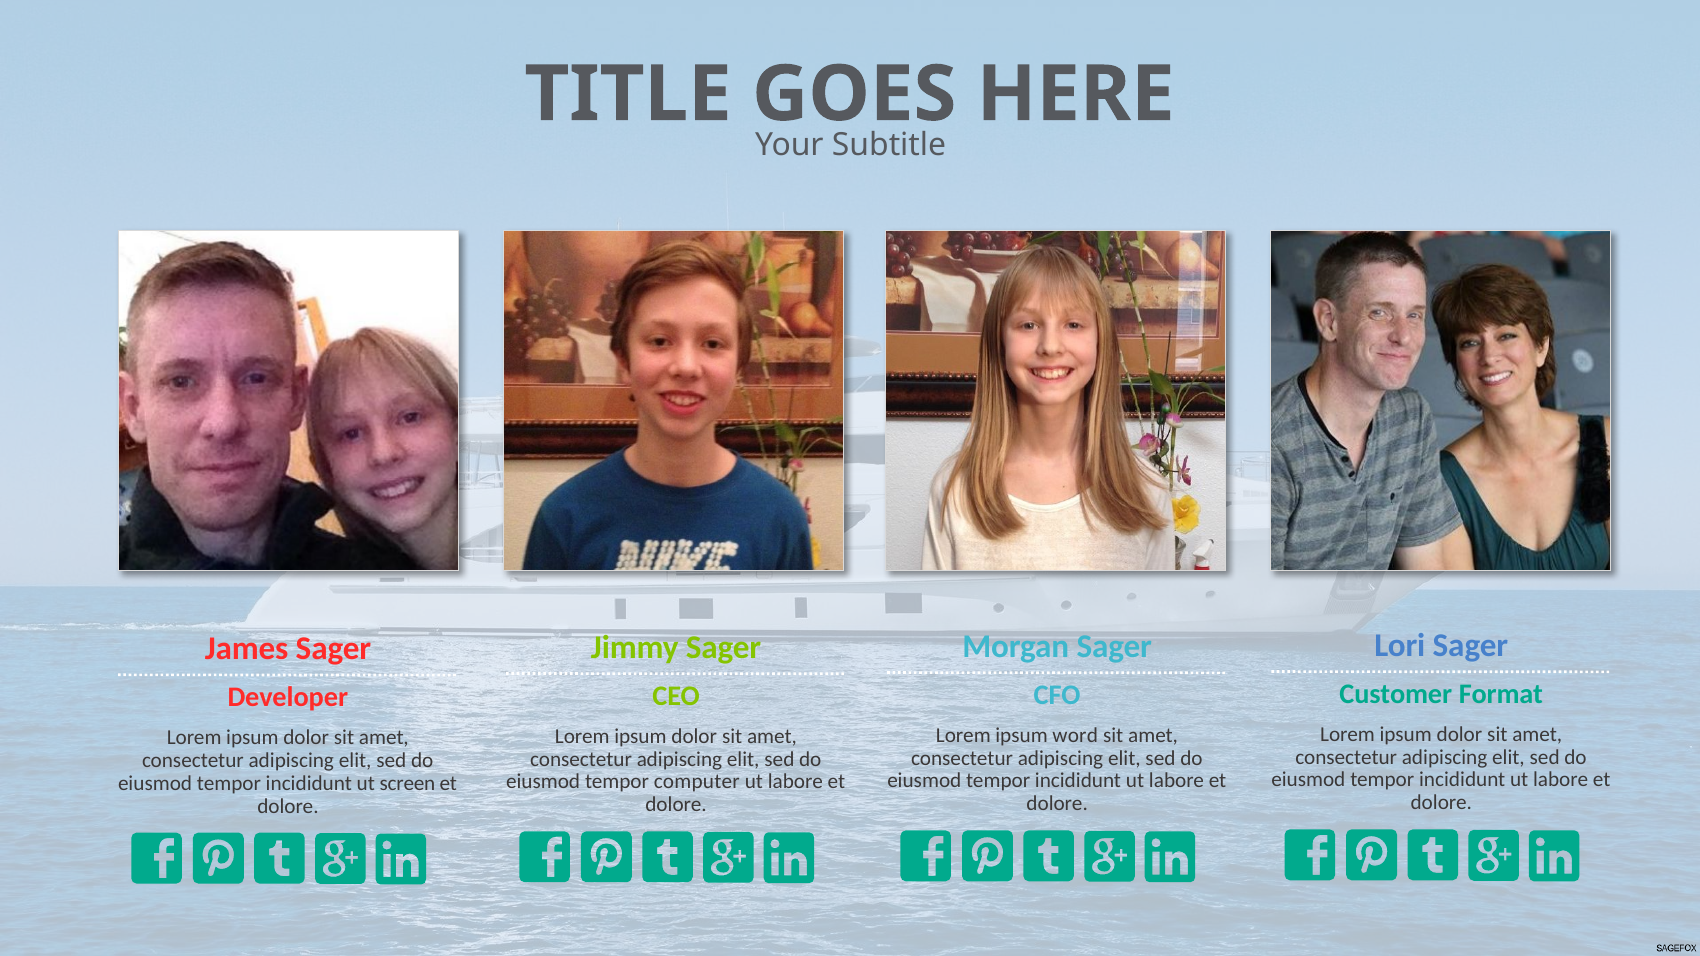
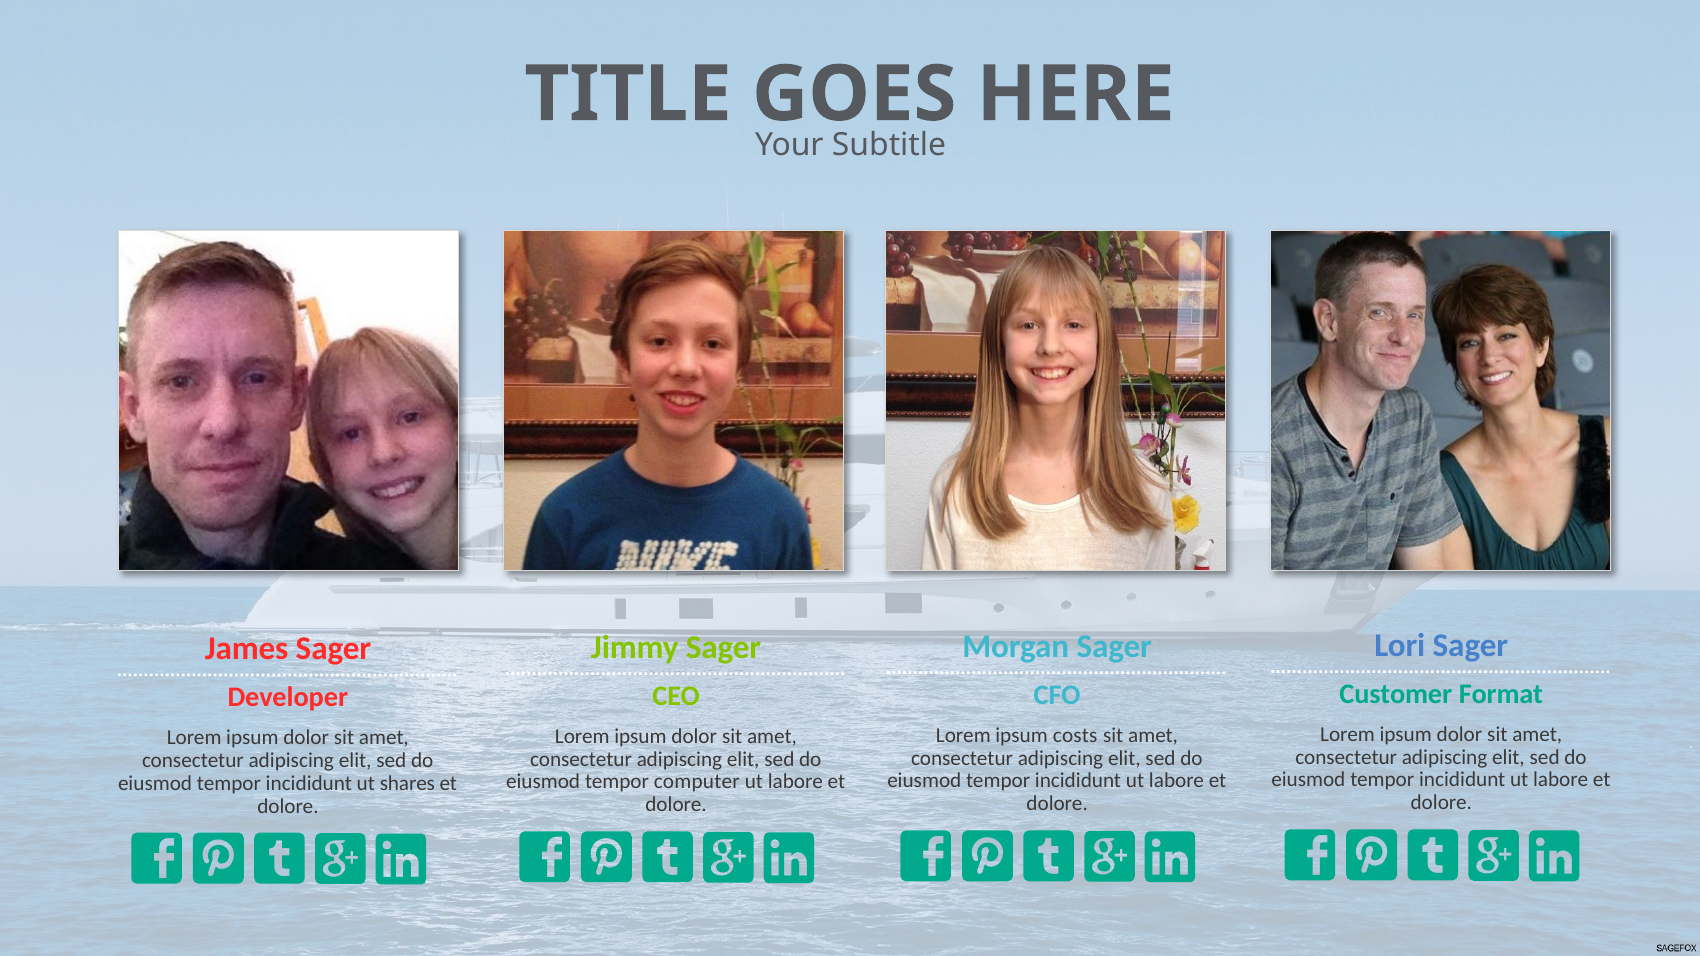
word: word -> costs
screen: screen -> shares
